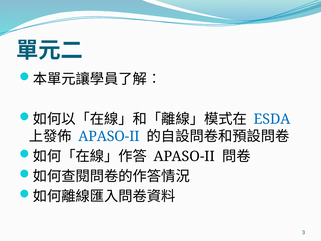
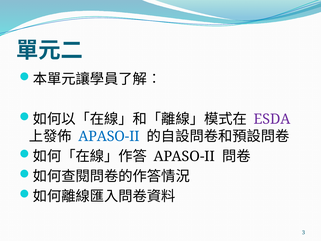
ESDA colour: blue -> purple
